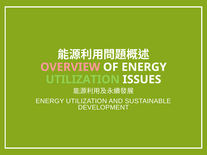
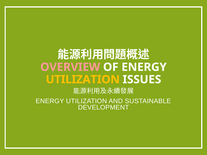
UTILIZATION at (83, 80) colour: light green -> yellow
